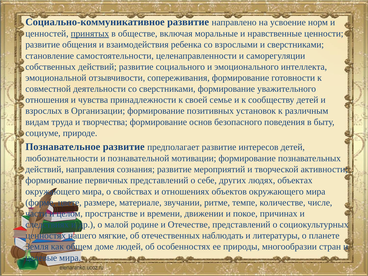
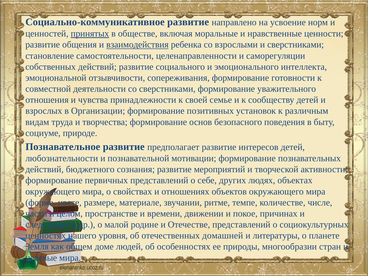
взаимодействия underline: none -> present
направления: направления -> бюджетного
мягкие: мягкие -> уровня
наблюдать: наблюдать -> домашней
